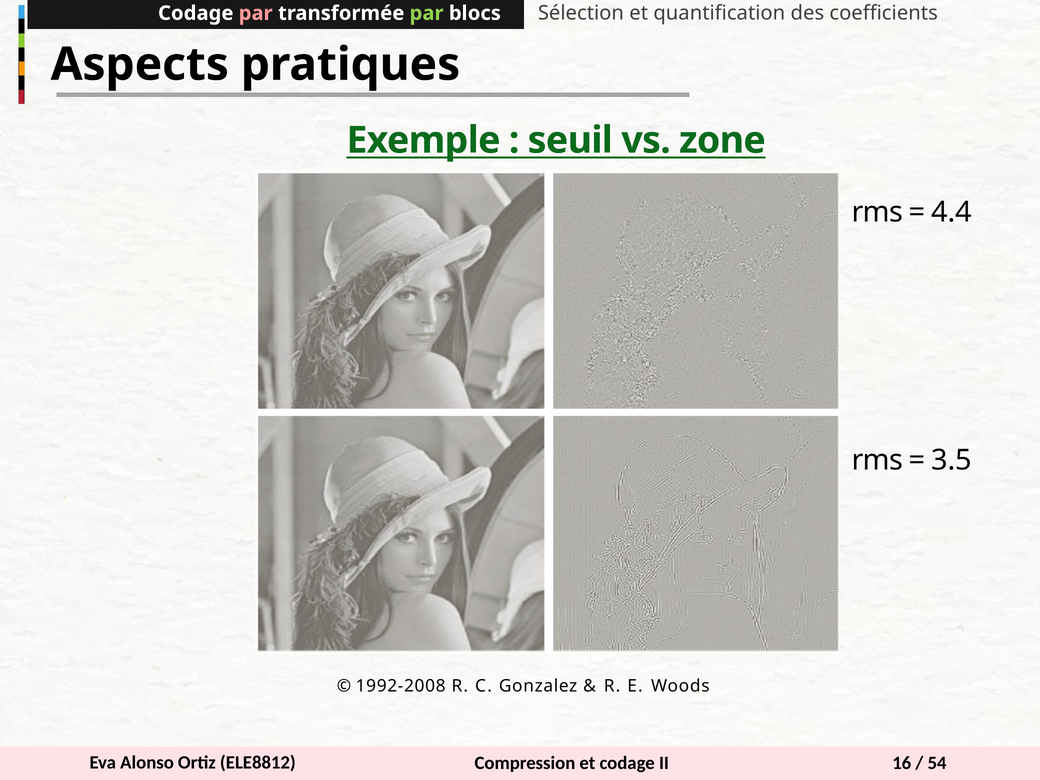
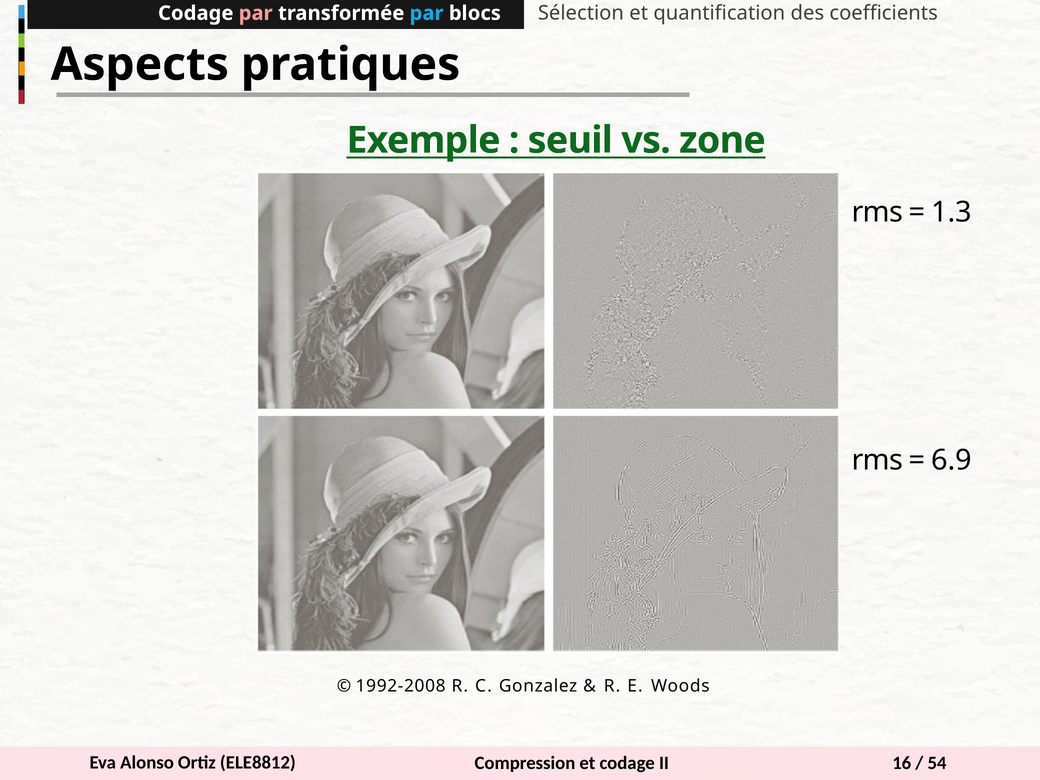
par at (427, 13) colour: light green -> light blue
4.4: 4.4 -> 1.3
3.5: 3.5 -> 6.9
